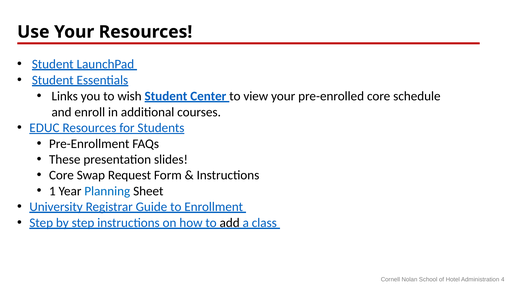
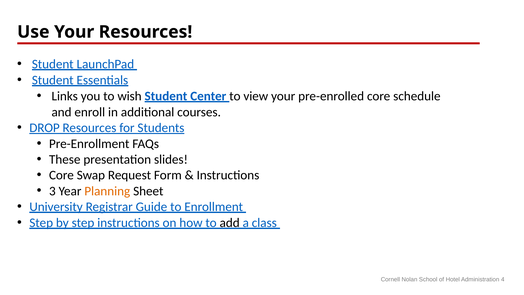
EDUC: EDUC -> DROP
1: 1 -> 3
Planning colour: blue -> orange
